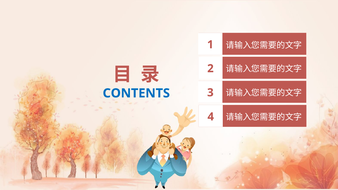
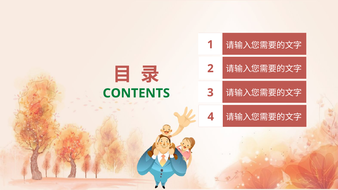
CONTENTS colour: blue -> green
